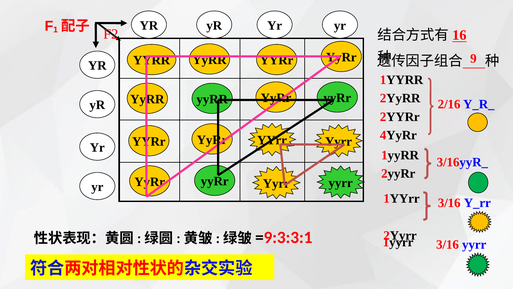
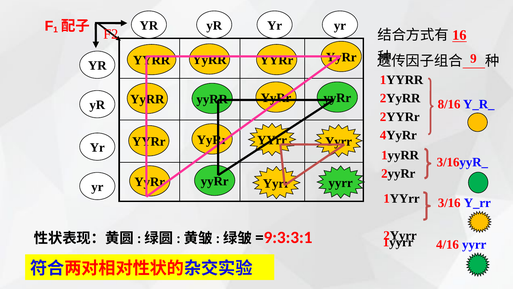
2/16: 2/16 -> 8/16
3/16 at (448, 244): 3/16 -> 4/16
